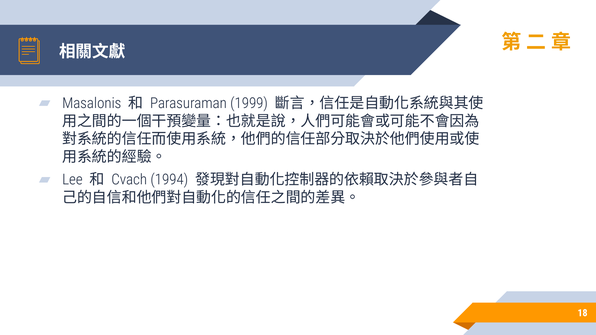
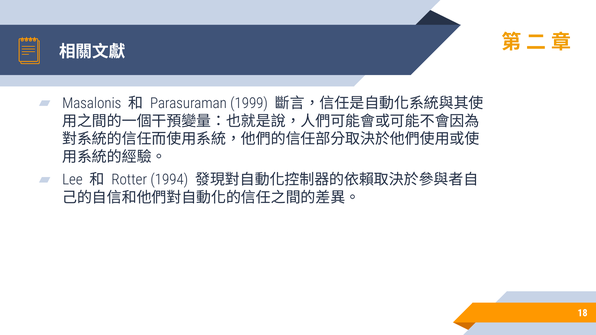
Cvach: Cvach -> Rotter
